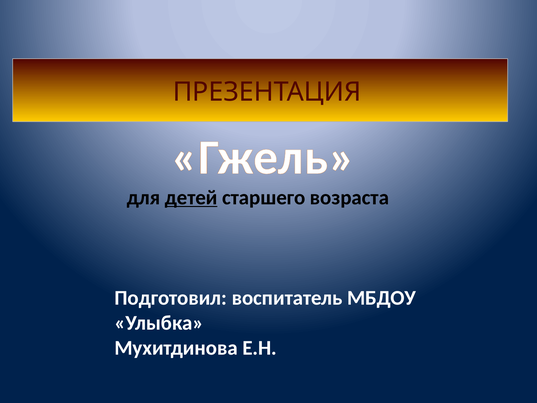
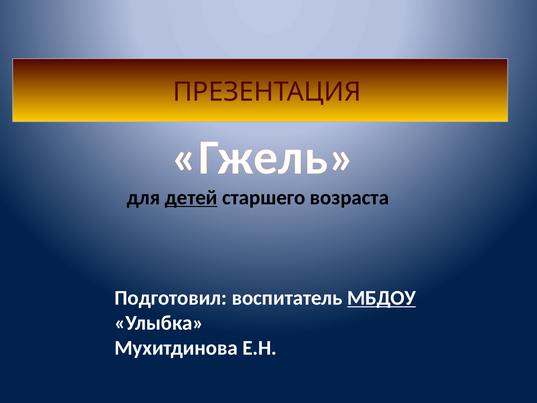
МБДОУ underline: none -> present
